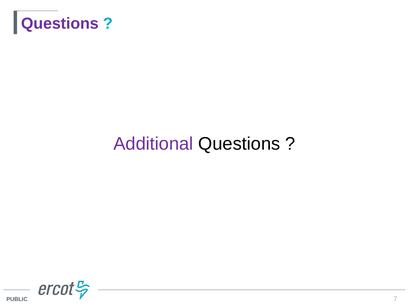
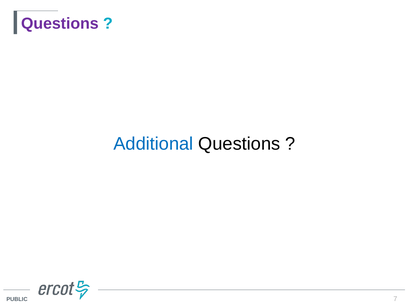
Additional colour: purple -> blue
